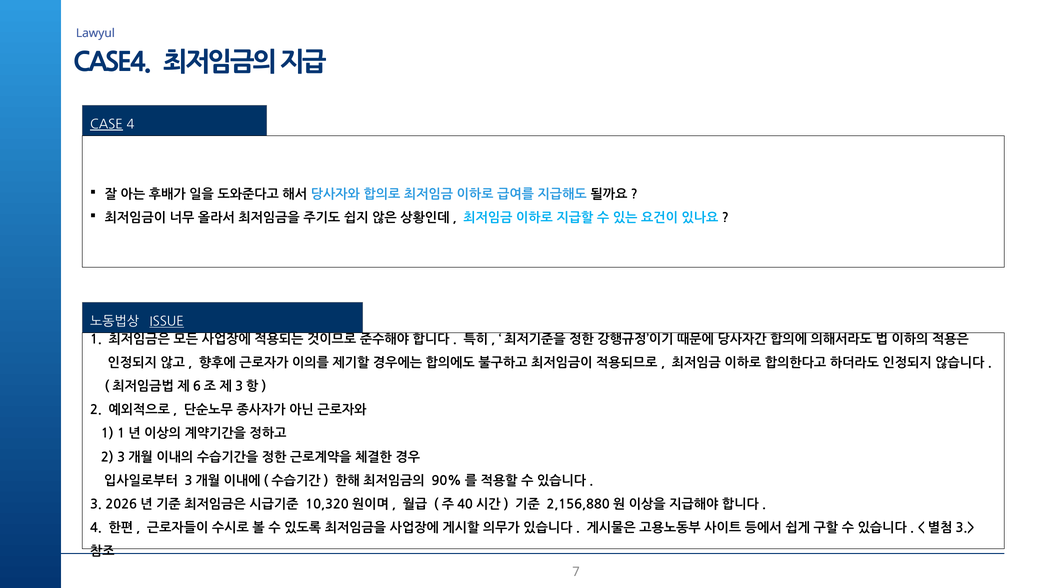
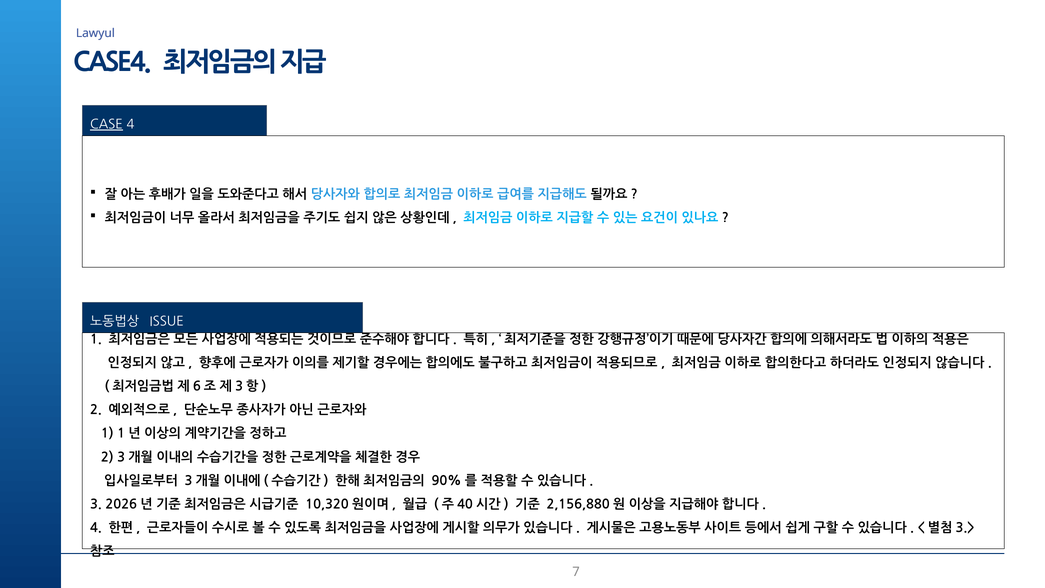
ISSUE underline: present -> none
